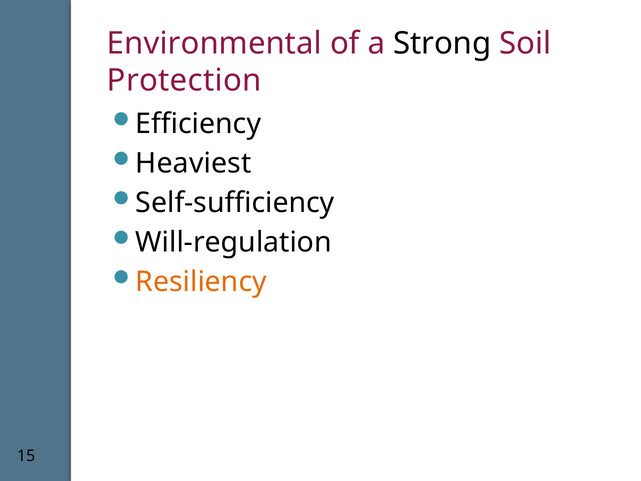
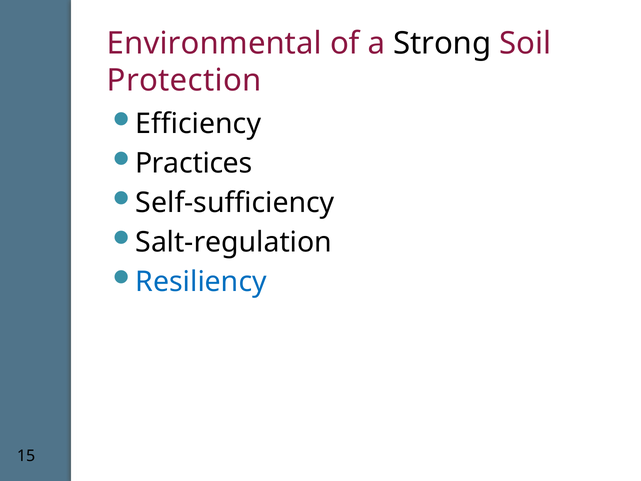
Heaviest: Heaviest -> Practices
Will-regulation: Will-regulation -> Salt-regulation
Resiliency colour: orange -> blue
